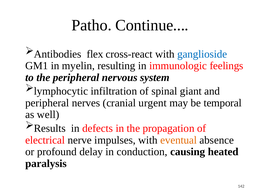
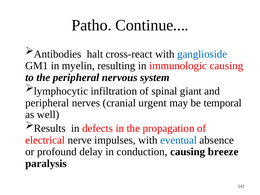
flex: flex -> halt
immunologic feelings: feelings -> causing
eventual colour: orange -> blue
heated: heated -> breeze
